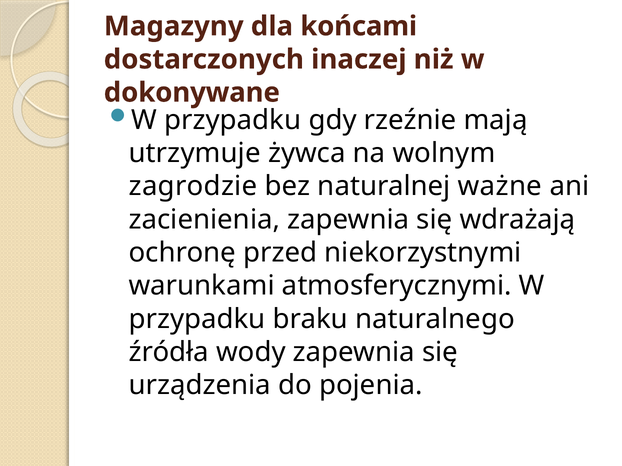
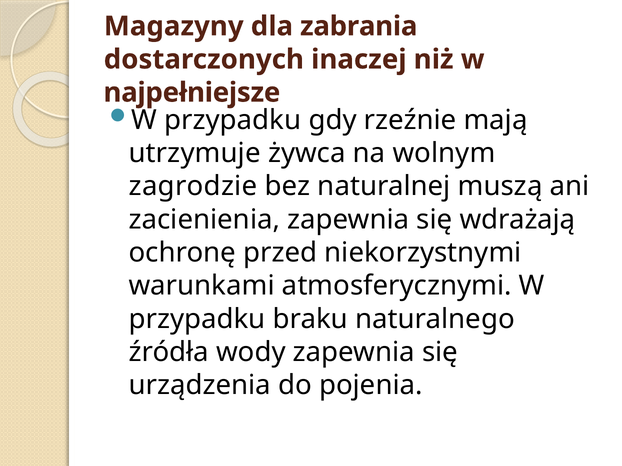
końcami: końcami -> zabrania
dokonywane: dokonywane -> najpełniejsze
ważne: ważne -> muszą
